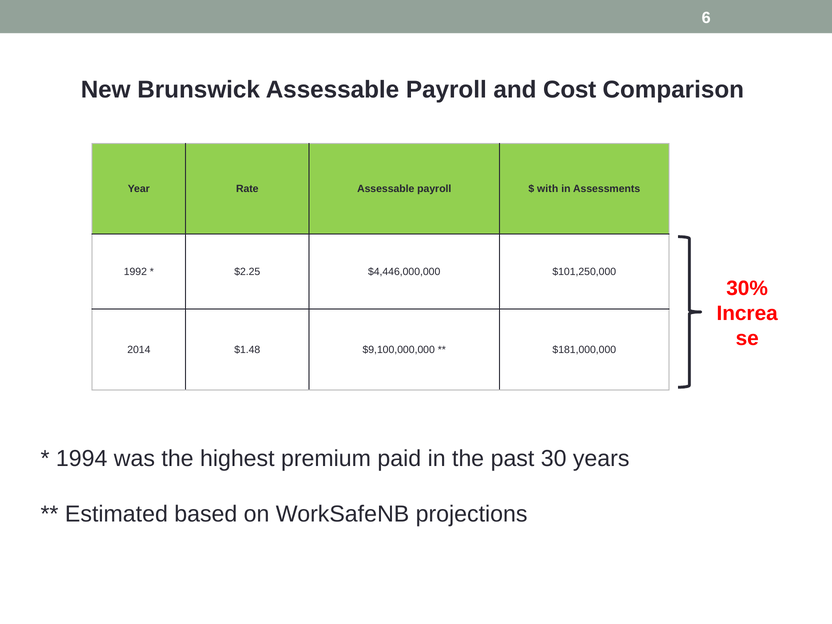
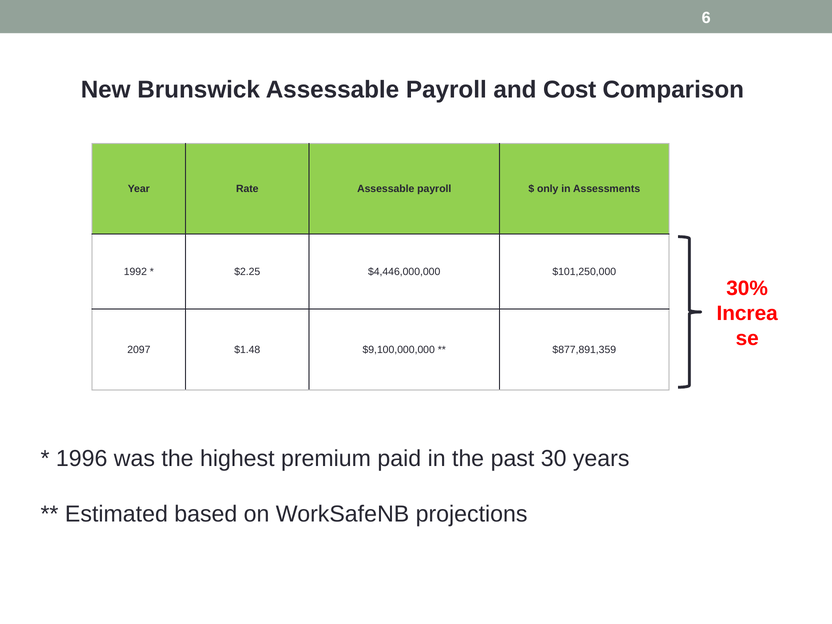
with: with -> only
2014: 2014 -> 2097
$181,000,000: $181,000,000 -> $877,891,359
1994: 1994 -> 1996
